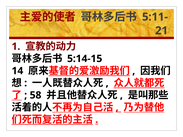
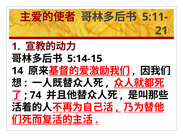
58: 58 -> 74
